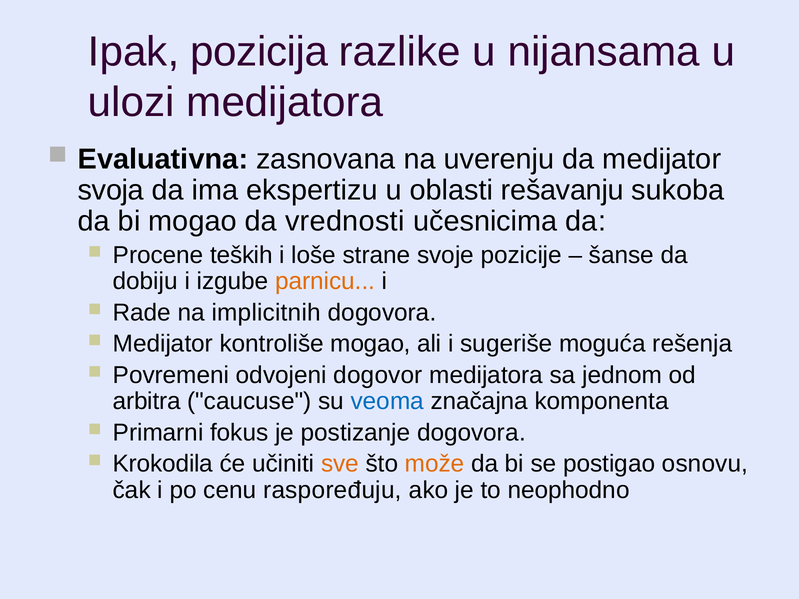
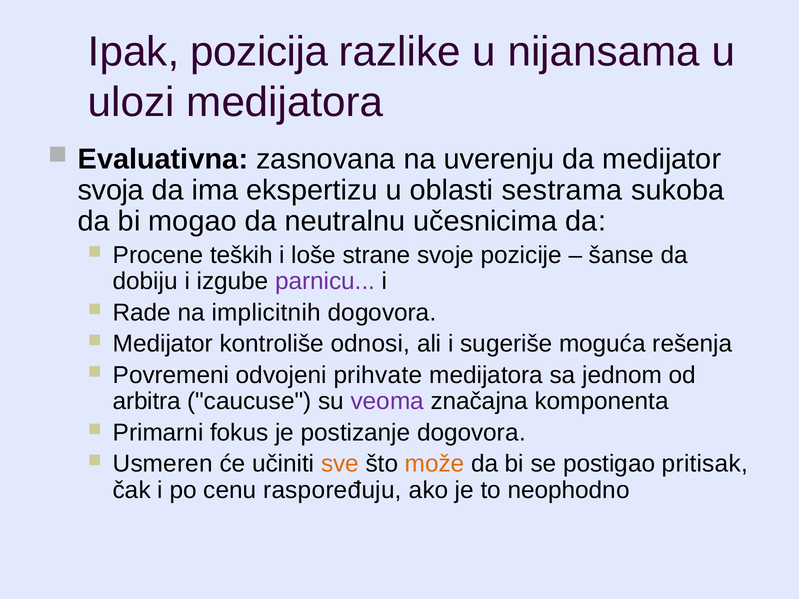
rešavanju: rešavanju -> sestrama
vrednosti: vrednosti -> neutralnu
parnicu colour: orange -> purple
kontroliše mogao: mogao -> odnosi
dogovor: dogovor -> prihvate
veoma colour: blue -> purple
Krokodila: Krokodila -> Usmeren
osnovu: osnovu -> pritisak
